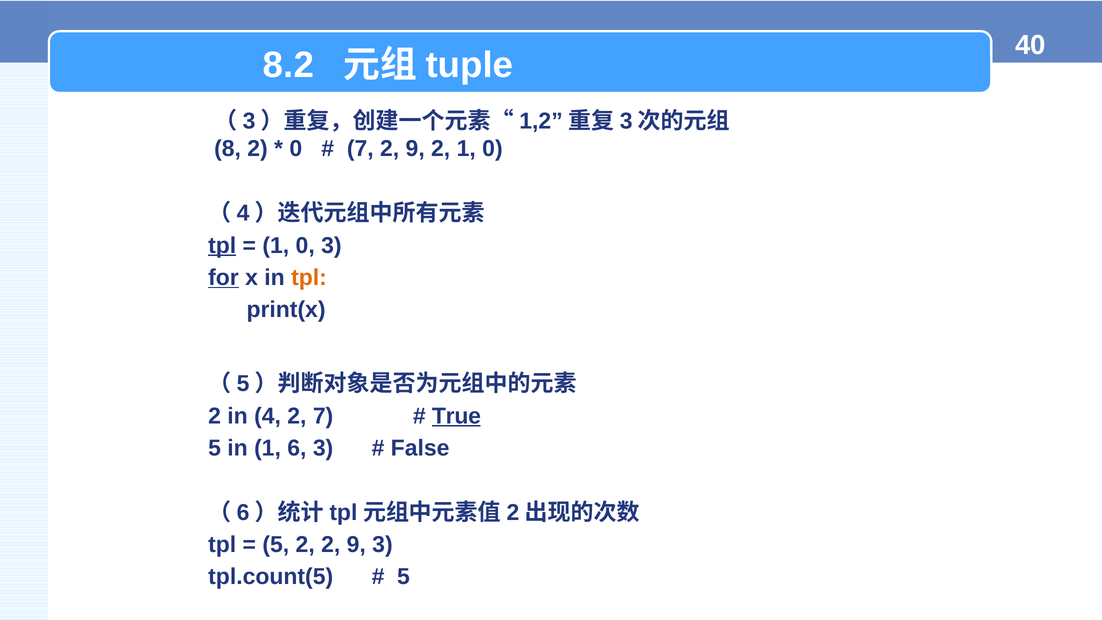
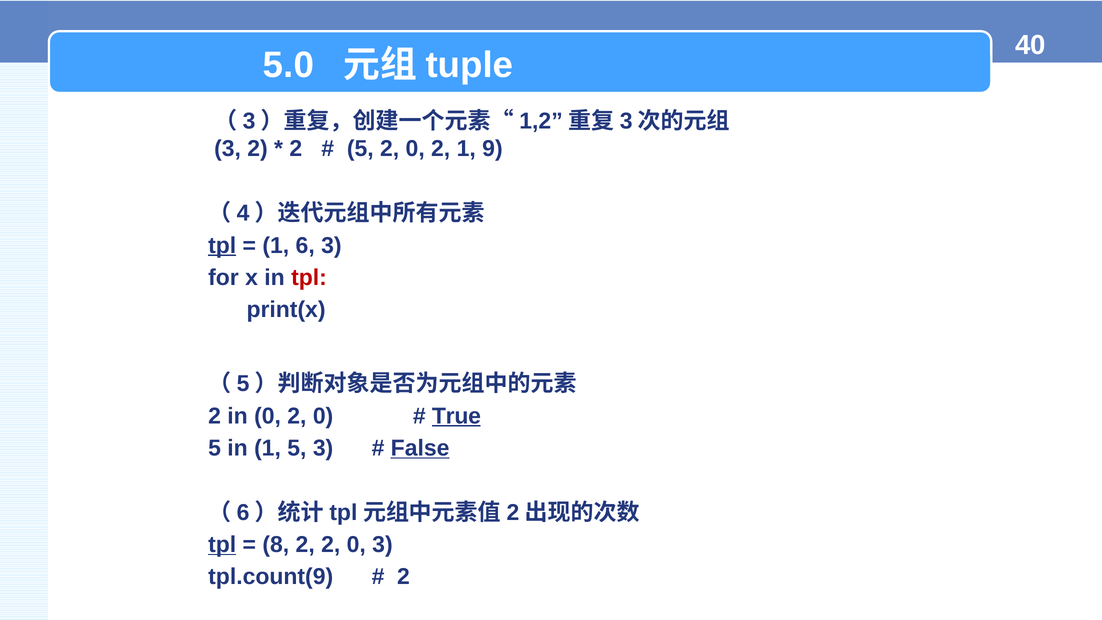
8.2: 8.2 -> 5.0
8 at (228, 149): 8 -> 3
0 at (296, 149): 0 -> 2
7 at (360, 149): 7 -> 5
9 at (415, 149): 9 -> 0
2 1 0: 0 -> 9
0 at (305, 245): 0 -> 6
for underline: present -> none
tpl at (309, 278) colour: orange -> red
in 4: 4 -> 0
7 at (323, 416): 7 -> 0
1 6: 6 -> 5
False underline: none -> present
tpl at (222, 545) underline: none -> present
5 at (276, 545): 5 -> 8
2 2 9: 9 -> 0
tpl.count(5: tpl.count(5 -> tpl.count(9
5 at (403, 577): 5 -> 2
